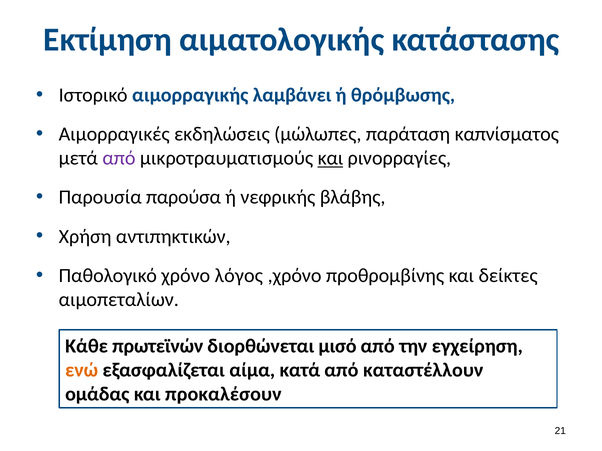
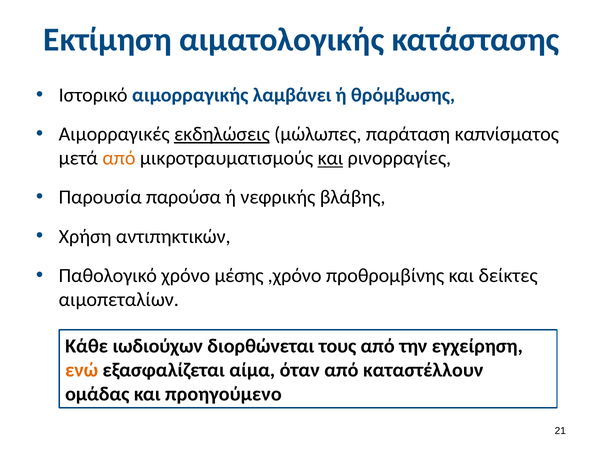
εκδηλώσεις underline: none -> present
από at (119, 158) colour: purple -> orange
λόγος: λόγος -> μέσης
πρωτεϊνών: πρωτεϊνών -> ιωδιούχων
μισό: μισό -> τους
κατά: κατά -> όταν
προκαλέσουν: προκαλέσουν -> προηγούμενο
